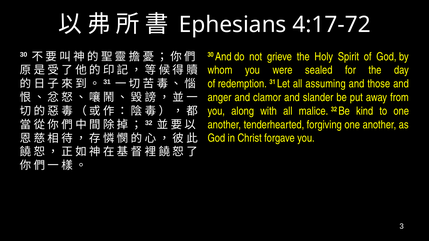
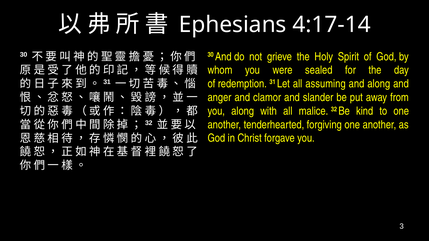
4:17-72: 4:17-72 -> 4:17-14
and those: those -> along
